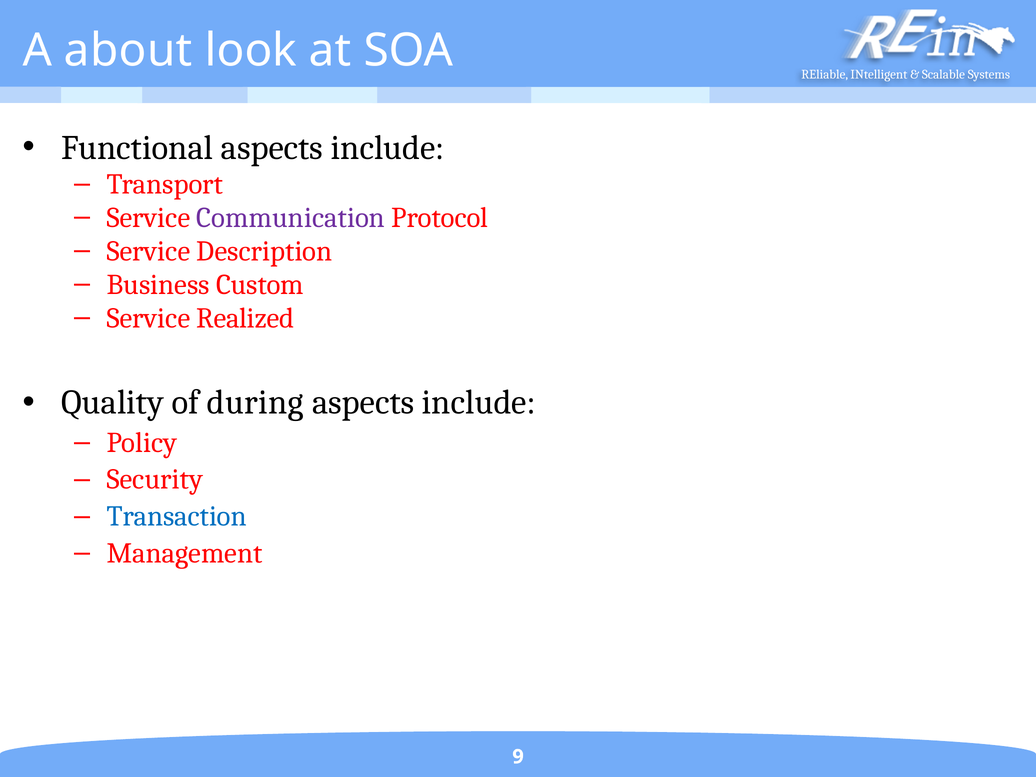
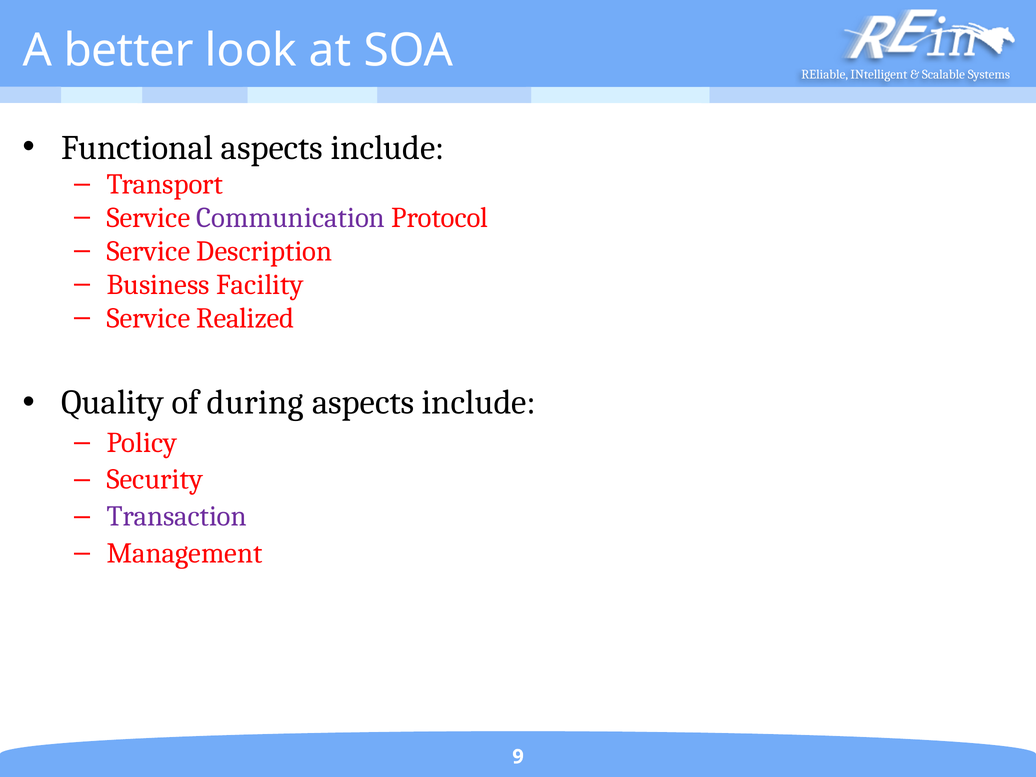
about: about -> better
Custom: Custom -> Facility
Transaction colour: blue -> purple
